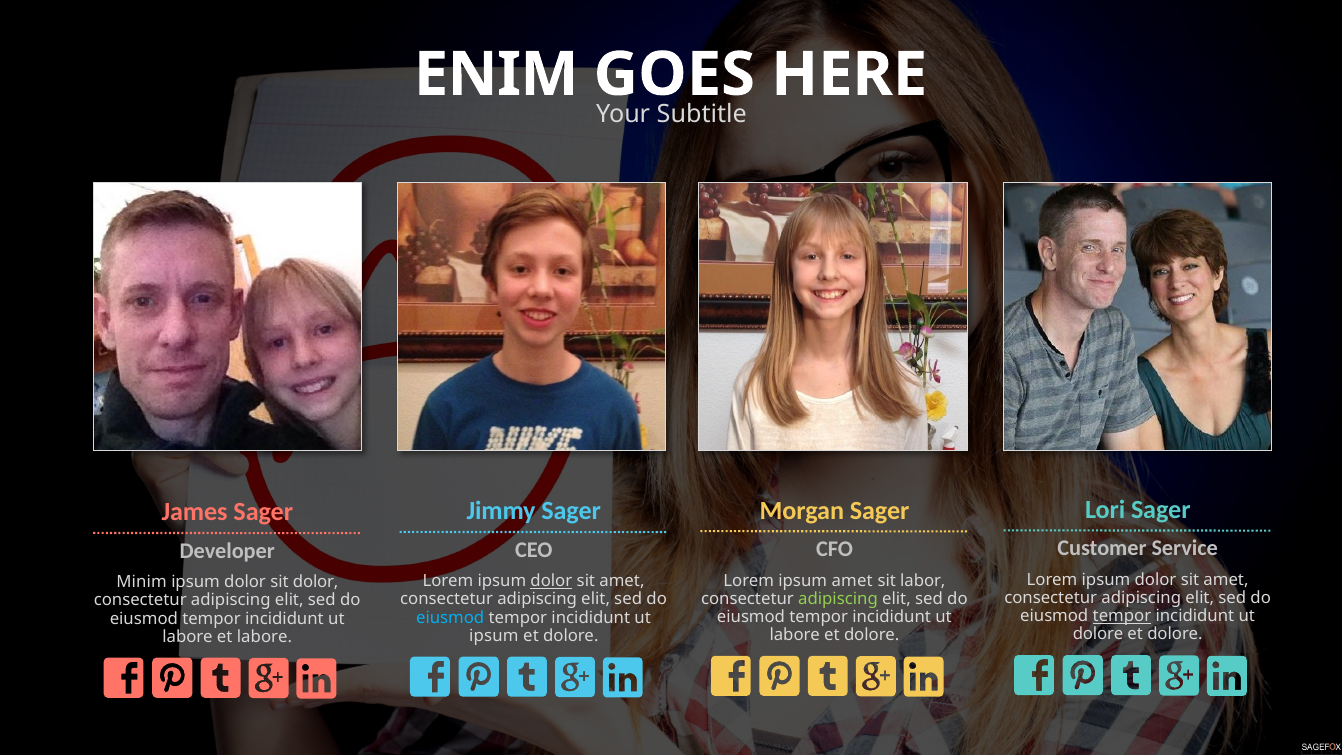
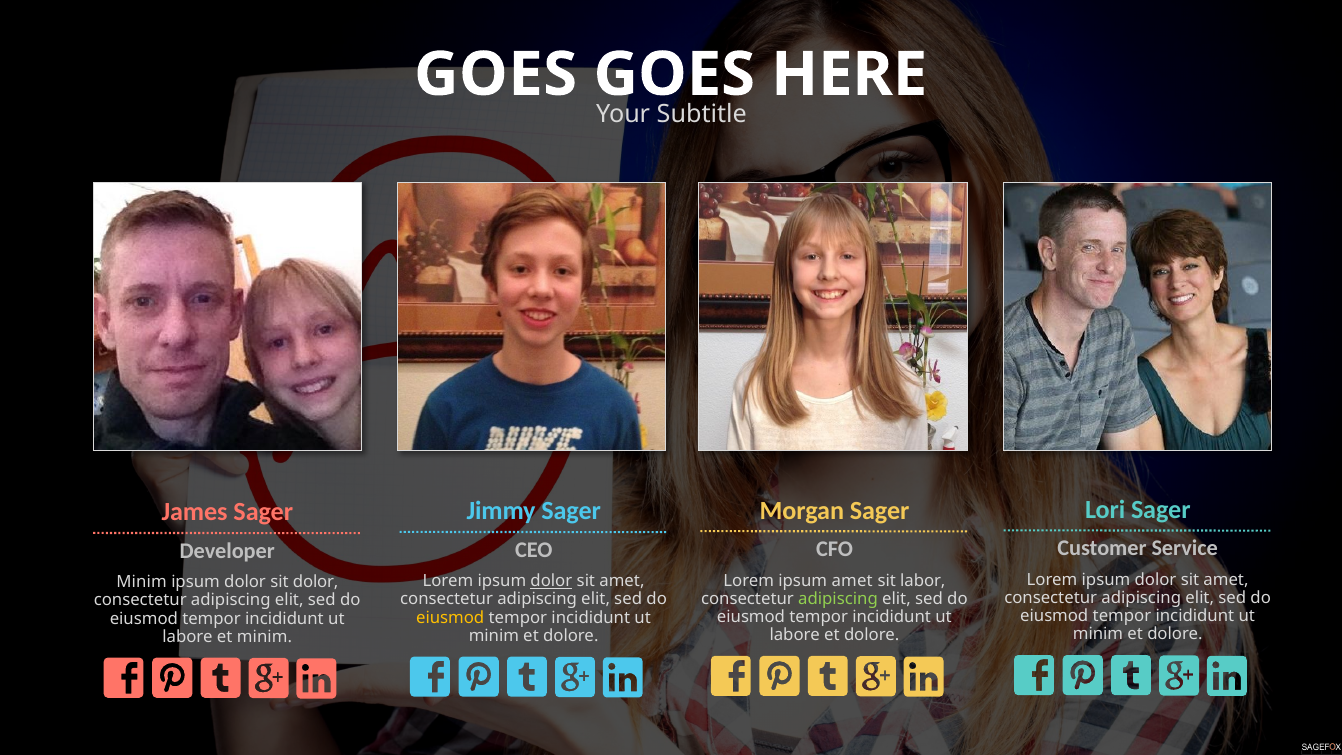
ENIM at (496, 75): ENIM -> GOES
tempor at (1122, 616) underline: present -> none
eiusmod at (450, 617) colour: light blue -> yellow
dolore at (1098, 634): dolore -> minim
ipsum at (494, 636): ipsum -> minim
et labore: labore -> minim
